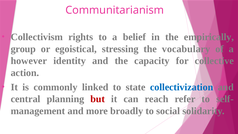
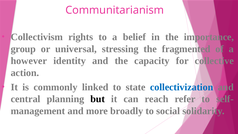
empirically: empirically -> importance
egoistical: egoistical -> universal
vocabulary: vocabulary -> fragmented
but colour: red -> black
